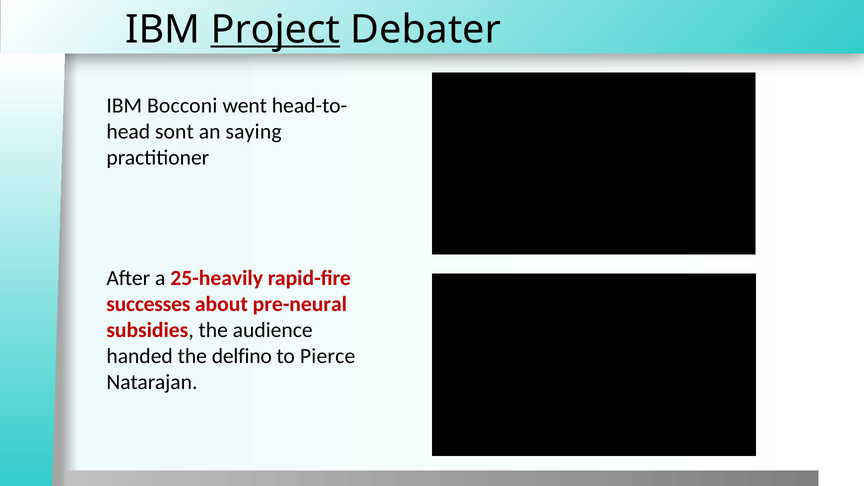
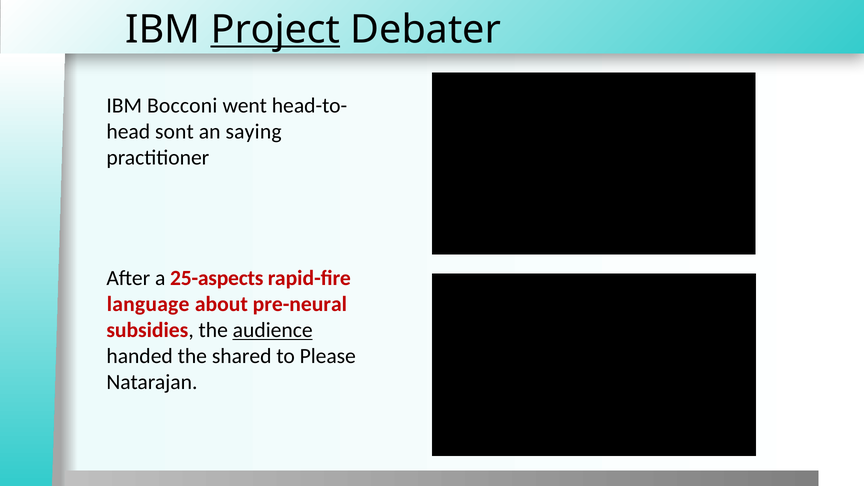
25-heavily: 25-heavily -> 25-aspects
successes: successes -> language
audience underline: none -> present
delfino: delfino -> shared
Pierce: Pierce -> Please
